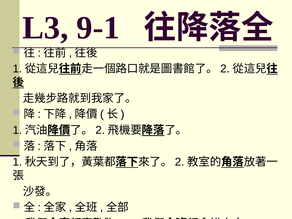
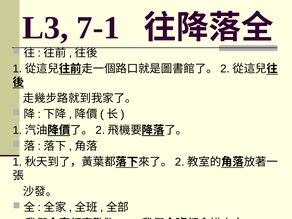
9-1: 9-1 -> 7-1
